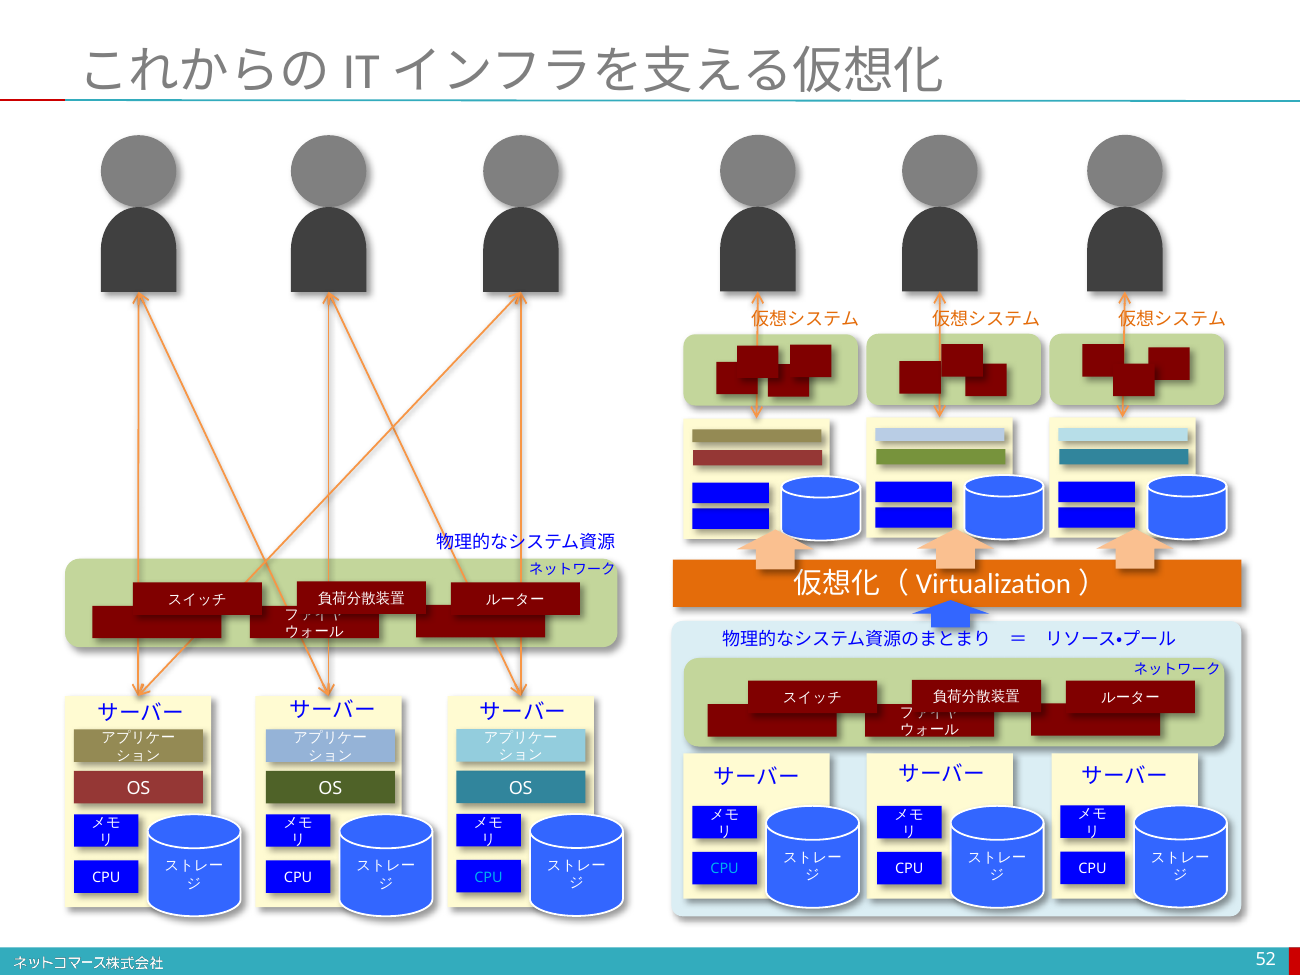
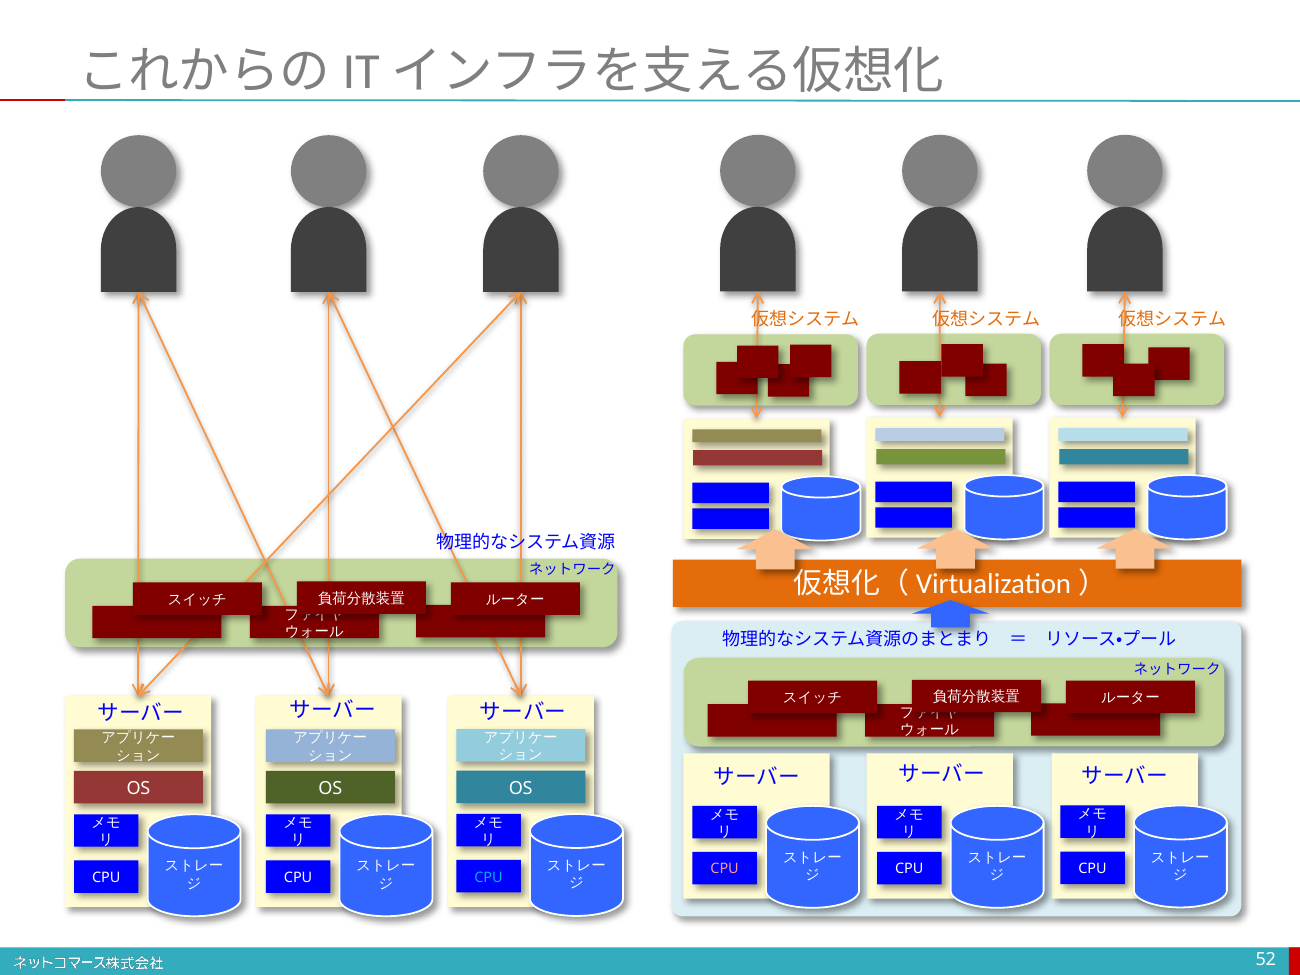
CPU at (725, 869) colour: light blue -> pink
